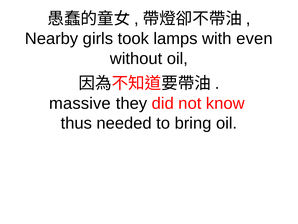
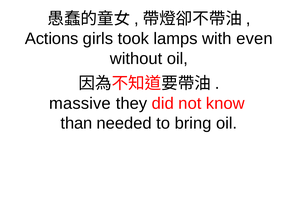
Nearby: Nearby -> Actions
thus: thus -> than
